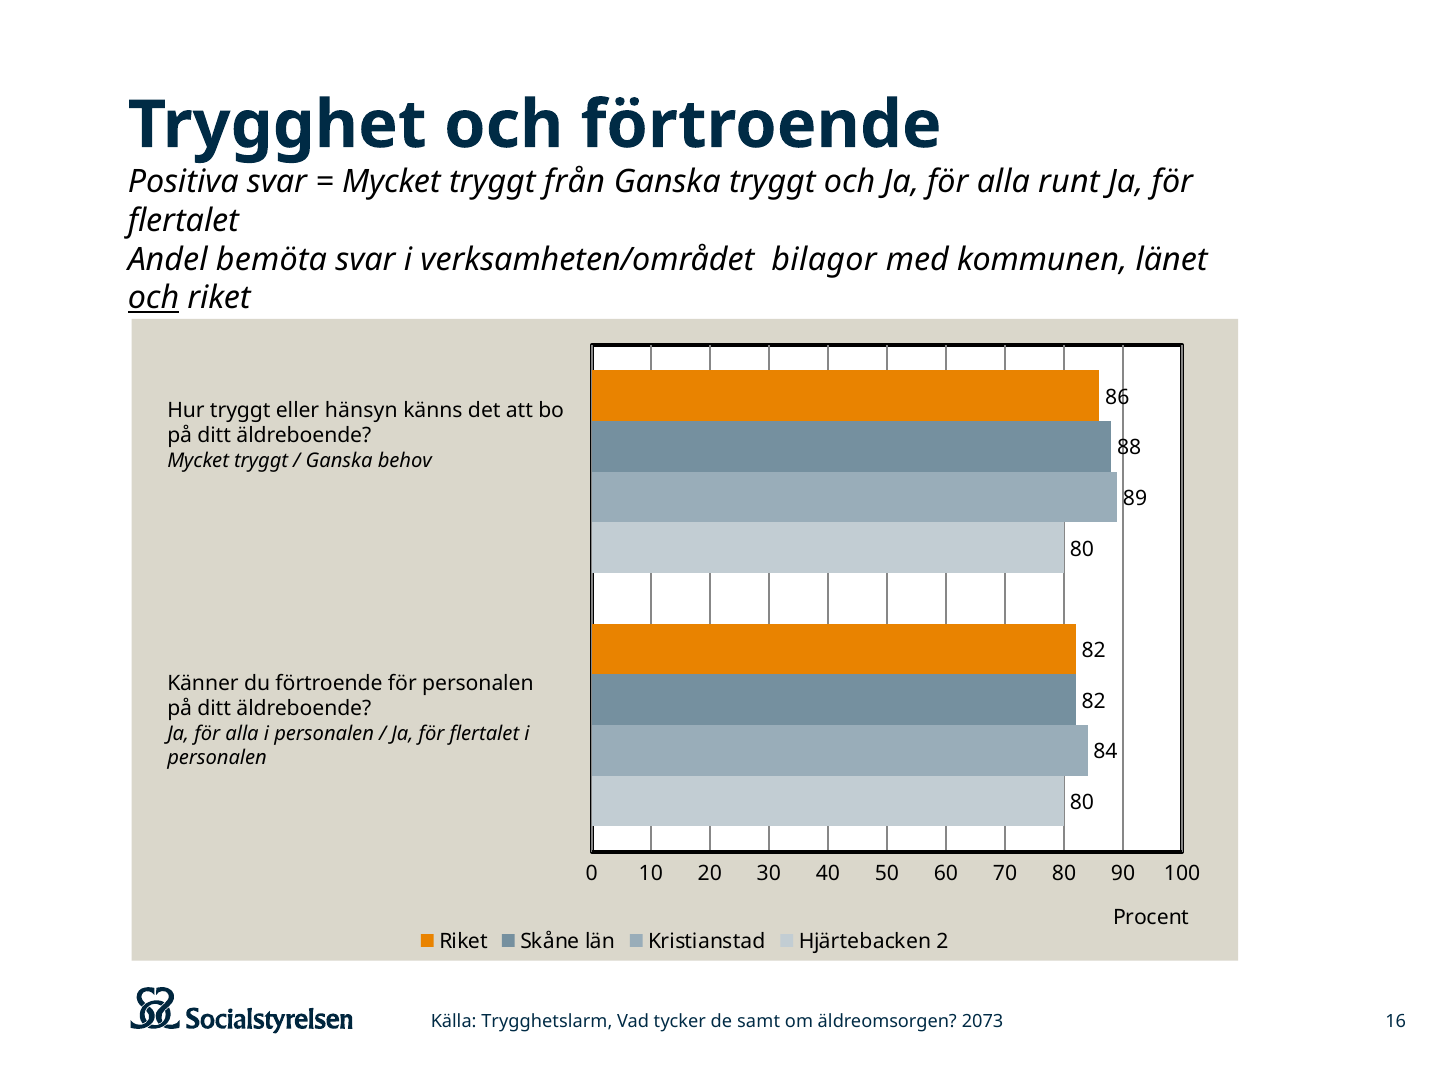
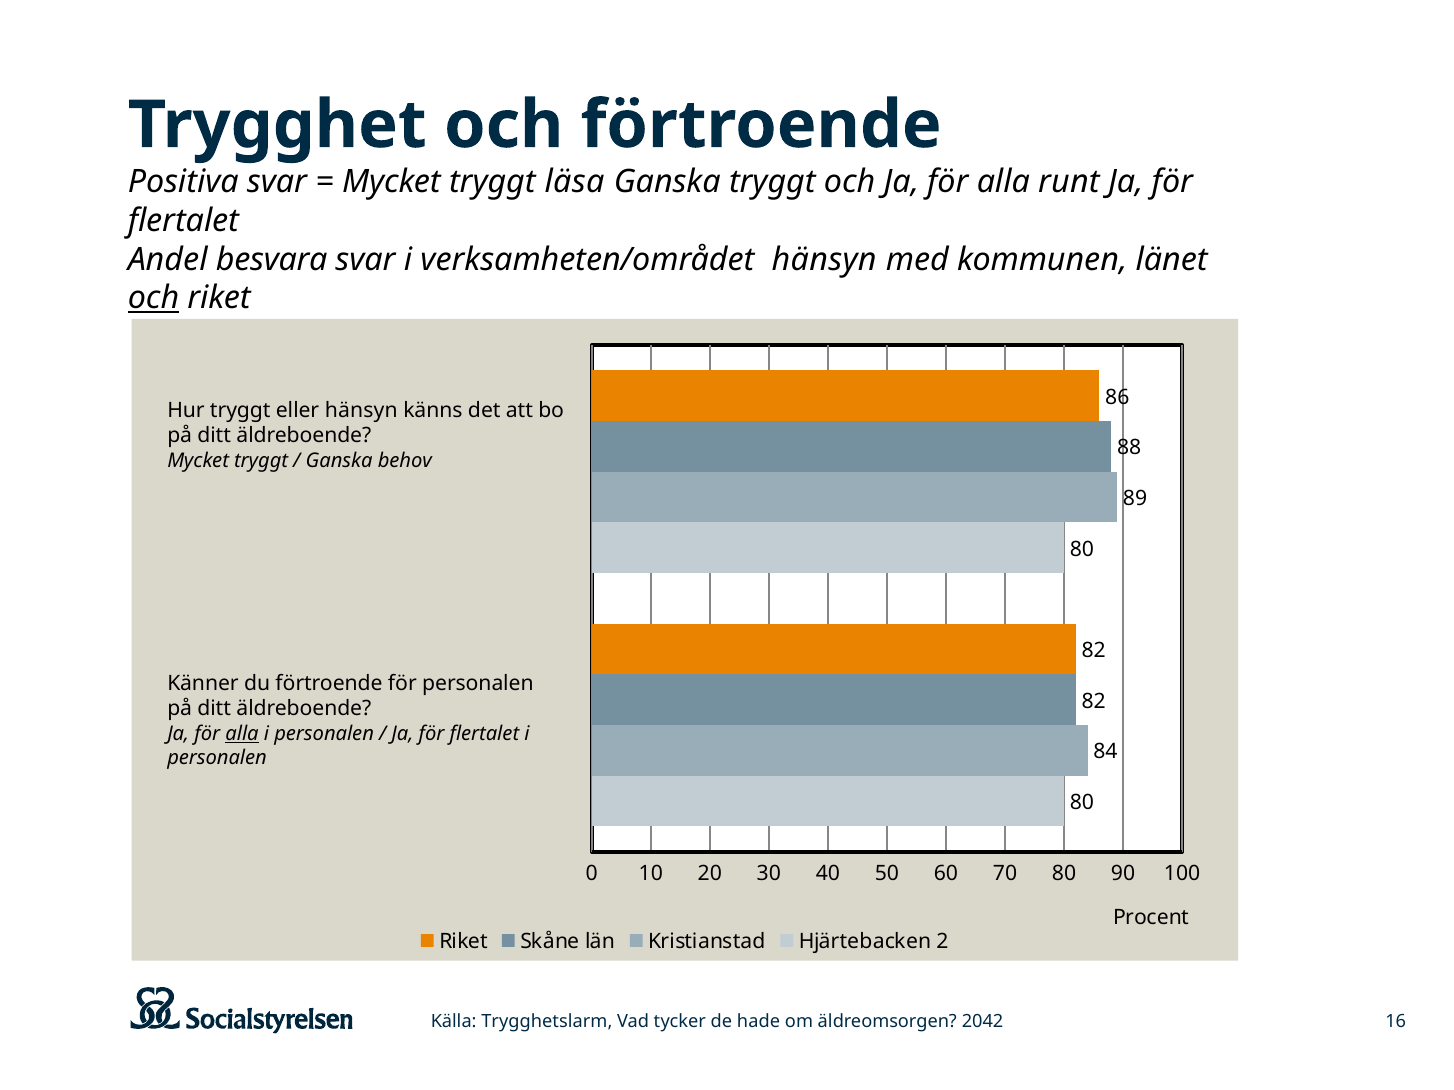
från: från -> läsa
bemöta: bemöta -> besvara
verksamheten/området bilagor: bilagor -> hänsyn
alla at (242, 734) underline: none -> present
samt: samt -> hade
2073: 2073 -> 2042
